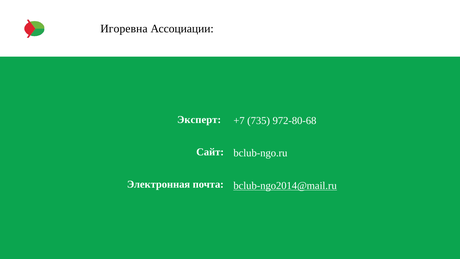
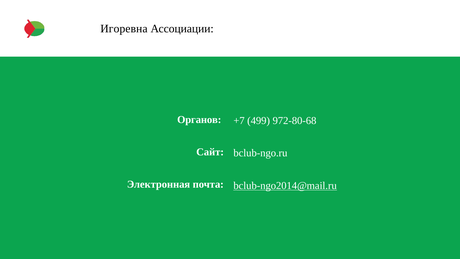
Эксперт: Эксперт -> Органов
735: 735 -> 499
